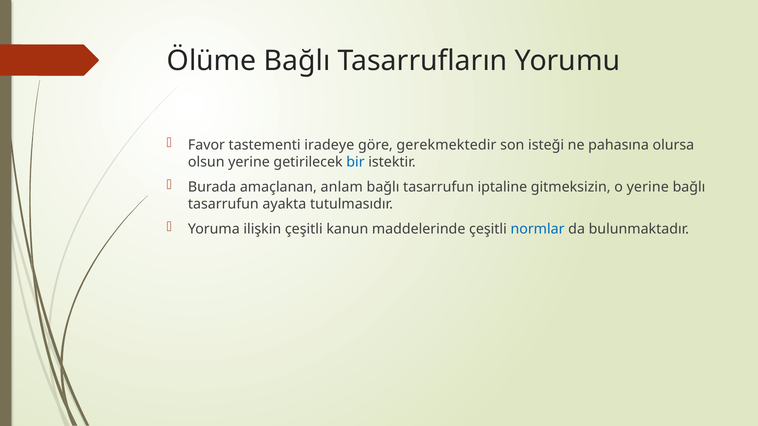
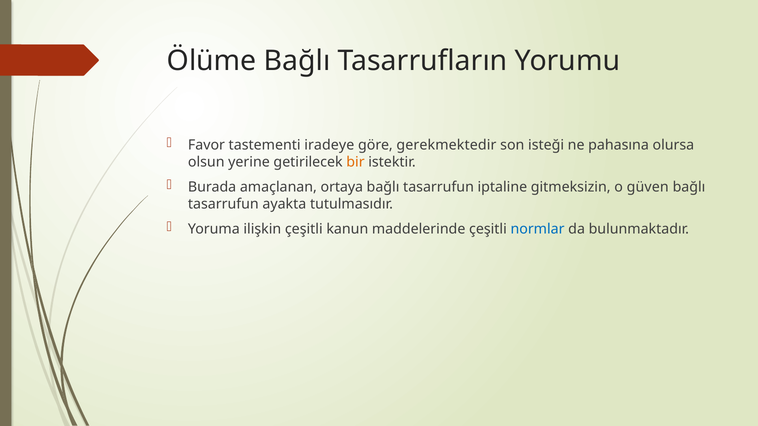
bir colour: blue -> orange
anlam: anlam -> ortaya
o yerine: yerine -> güven
